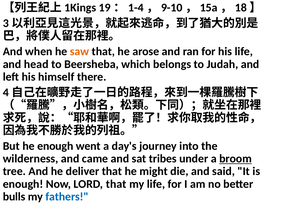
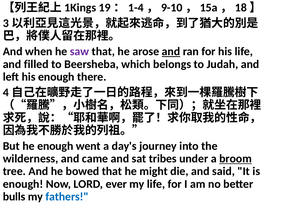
saw colour: orange -> purple
and at (171, 52) underline: none -> present
head: head -> filled
his himself: himself -> enough
deliver: deliver -> bowed
LORD that: that -> ever
